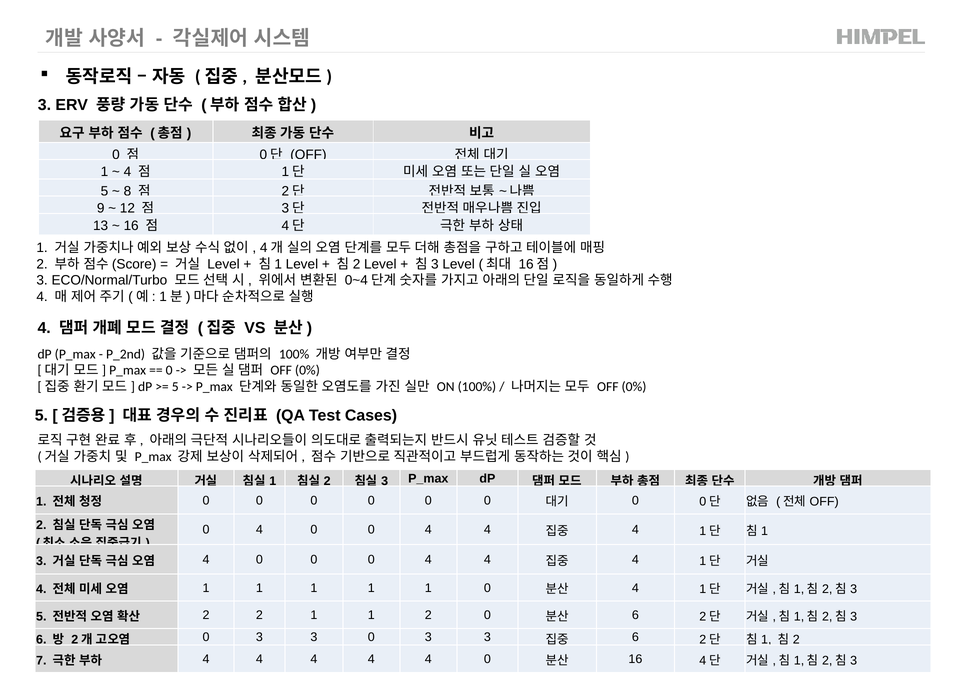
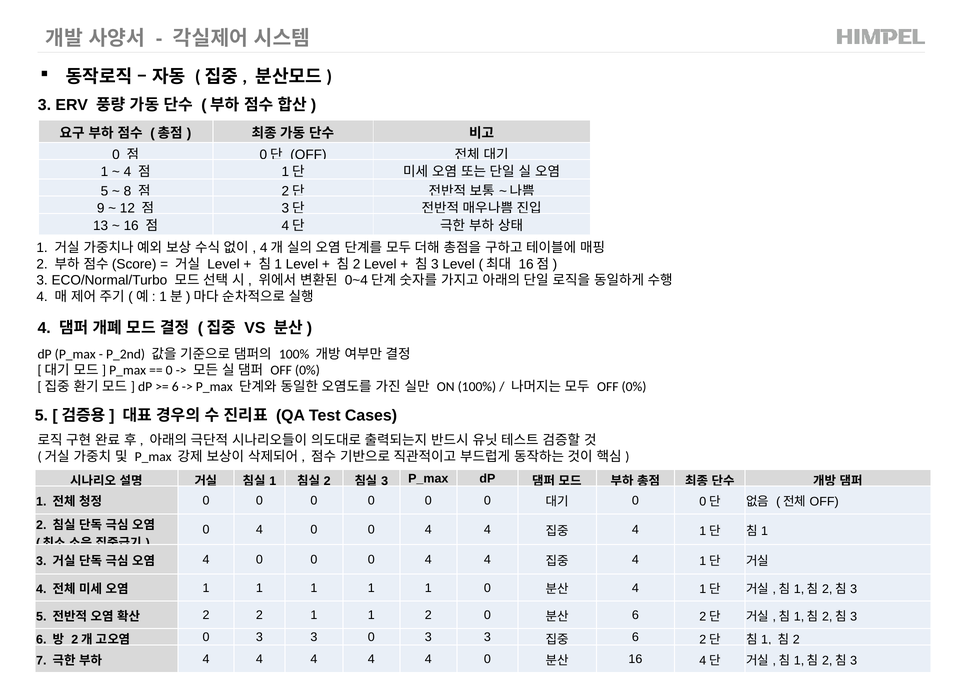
5 at (175, 387): 5 -> 6
